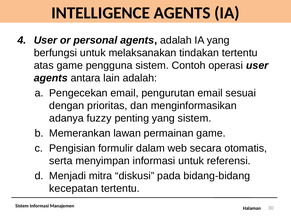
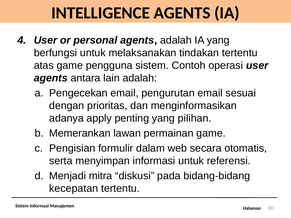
fuzzy: fuzzy -> apply
yang sistem: sistem -> pilihan
